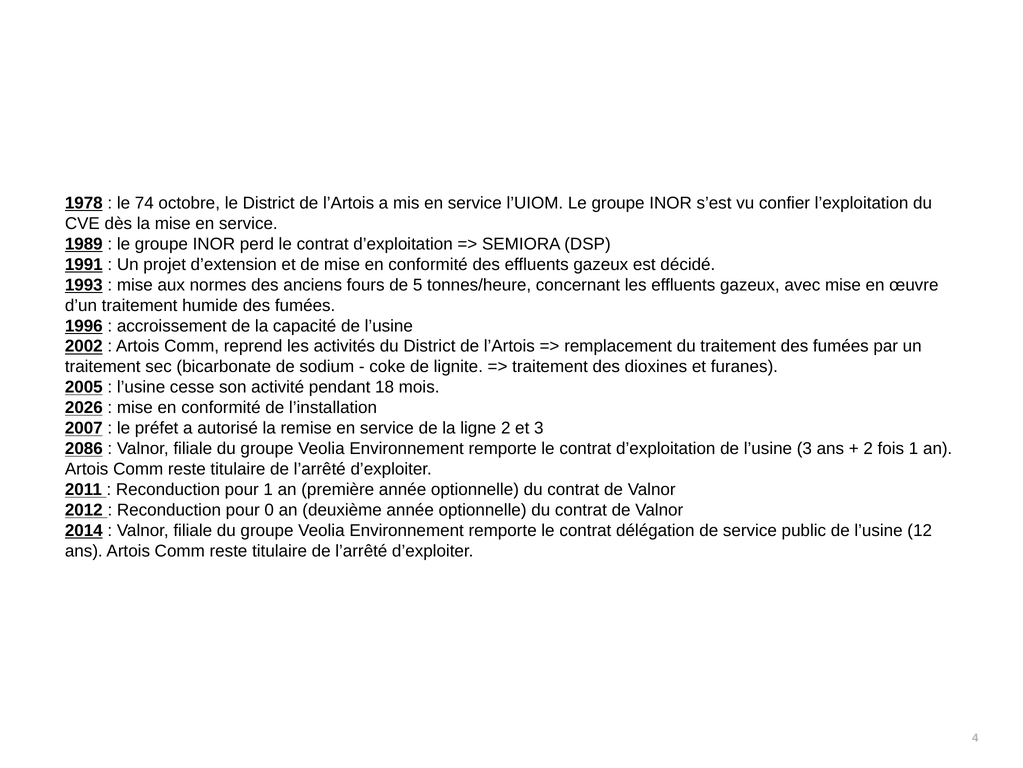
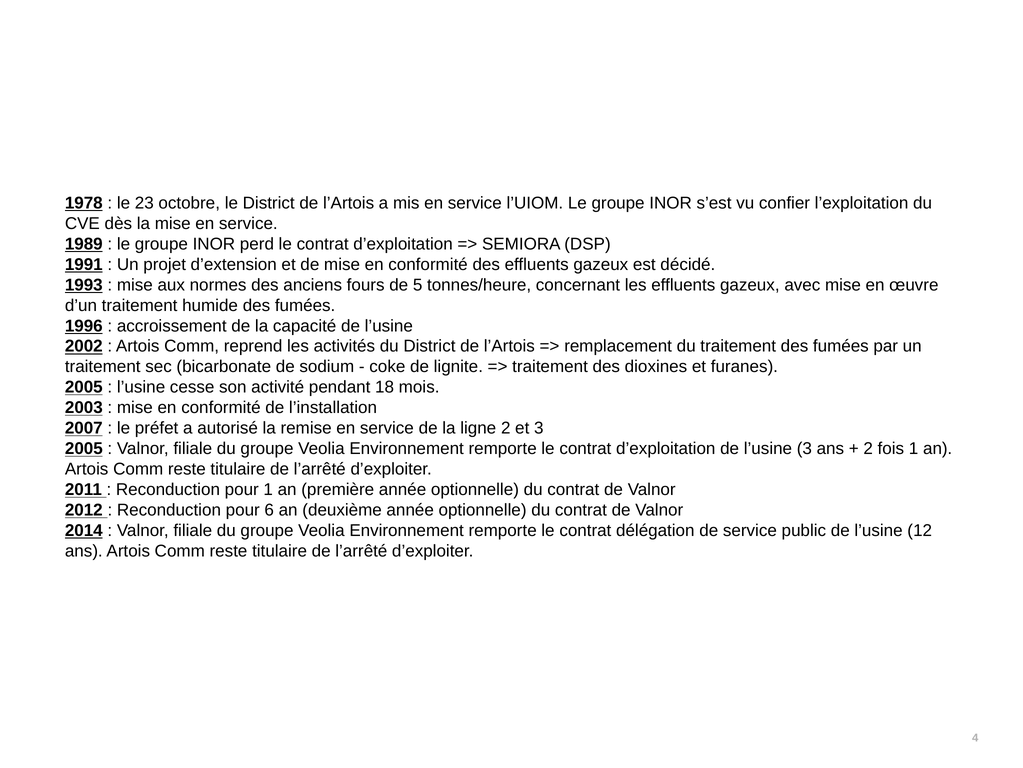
74: 74 -> 23
2026: 2026 -> 2003
2086 at (84, 448): 2086 -> 2005
0: 0 -> 6
